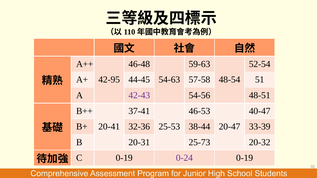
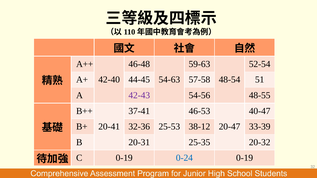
42-95: 42-95 -> 42-40
48-51: 48-51 -> 48-55
38-44: 38-44 -> 38-12
25-73: 25-73 -> 25-35
0-24 colour: purple -> blue
